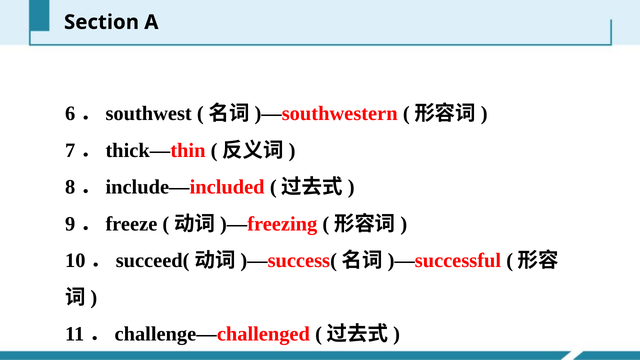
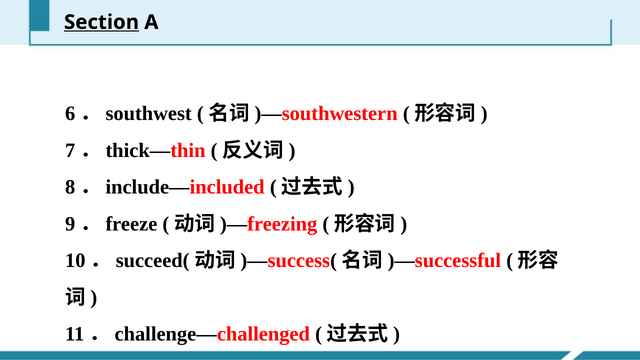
Section underline: none -> present
